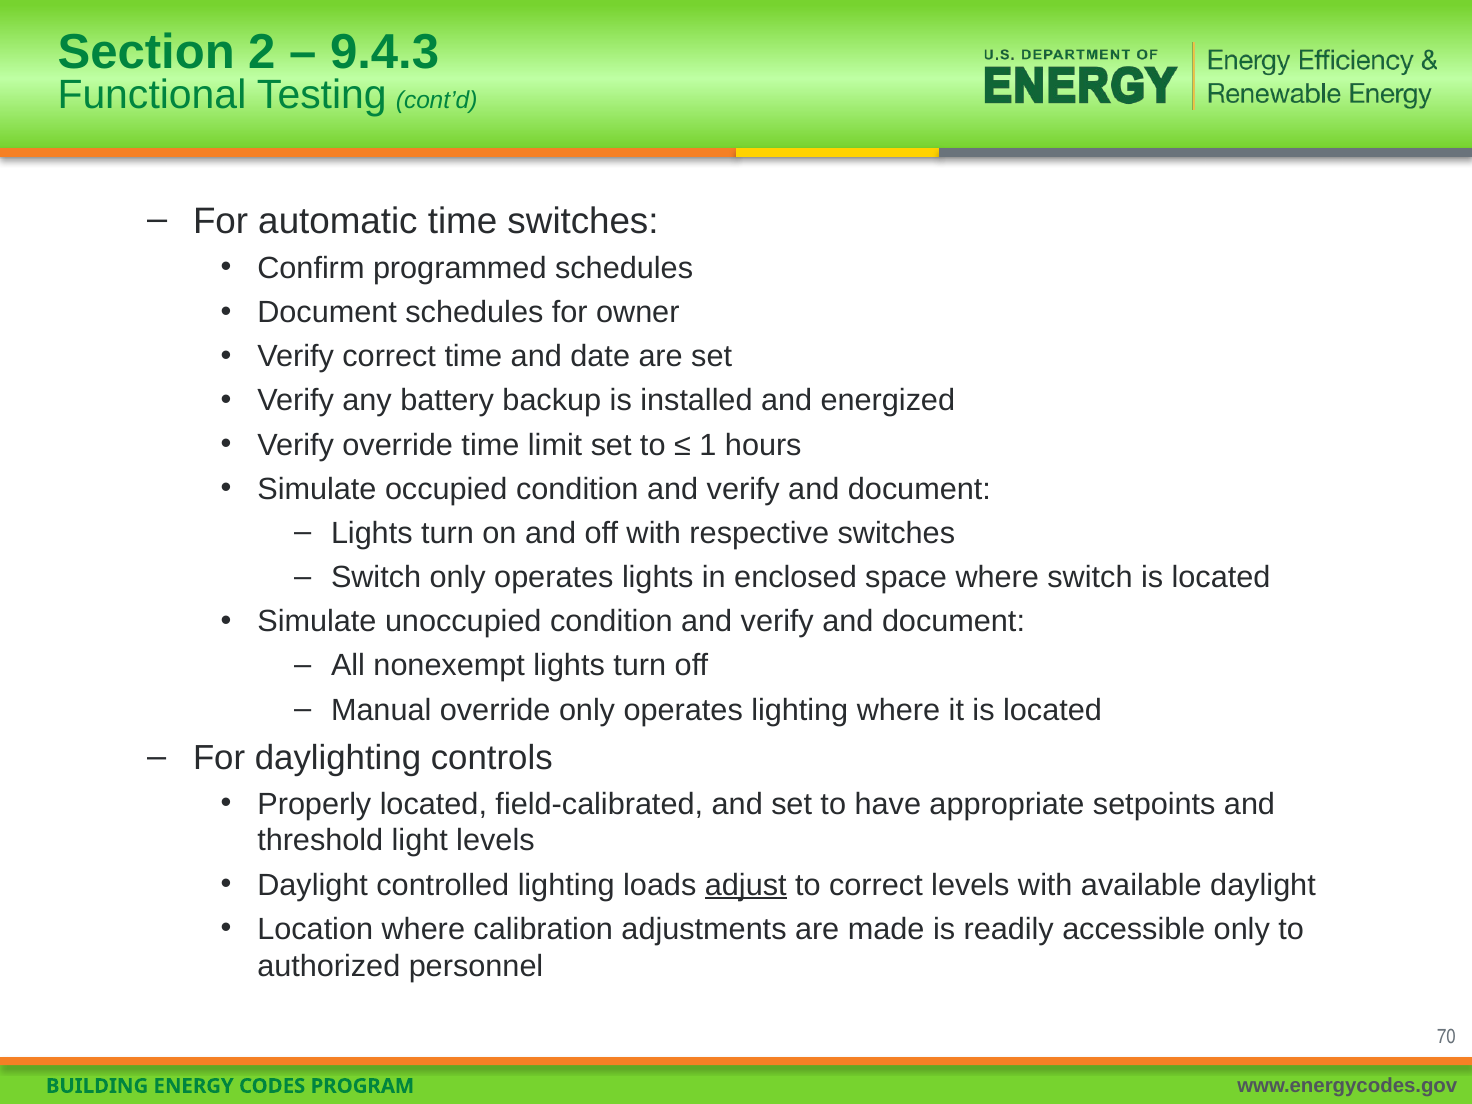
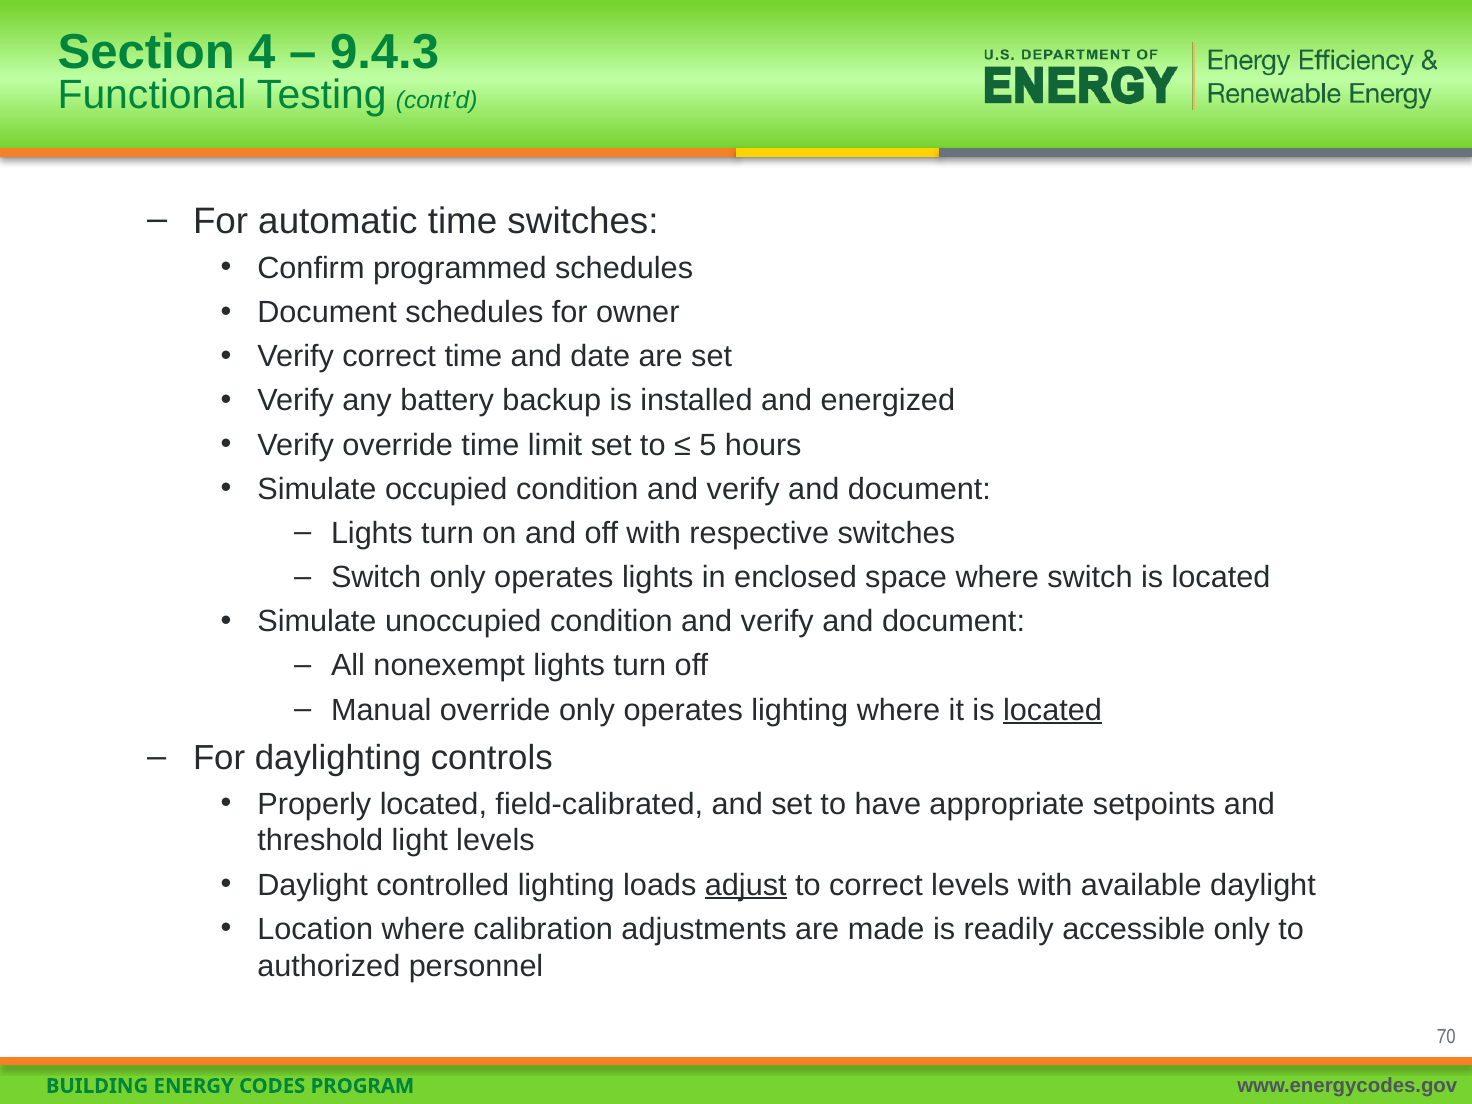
2: 2 -> 4
1: 1 -> 5
located at (1052, 710) underline: none -> present
